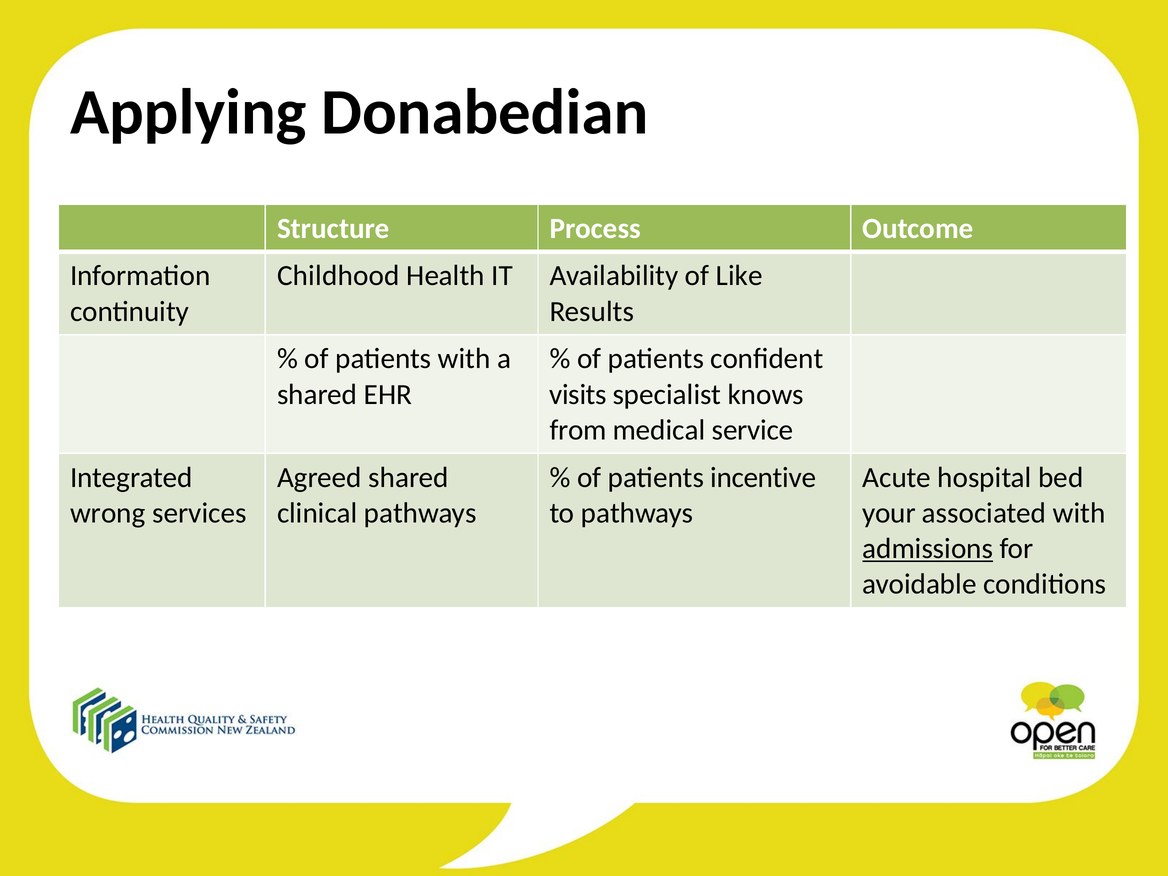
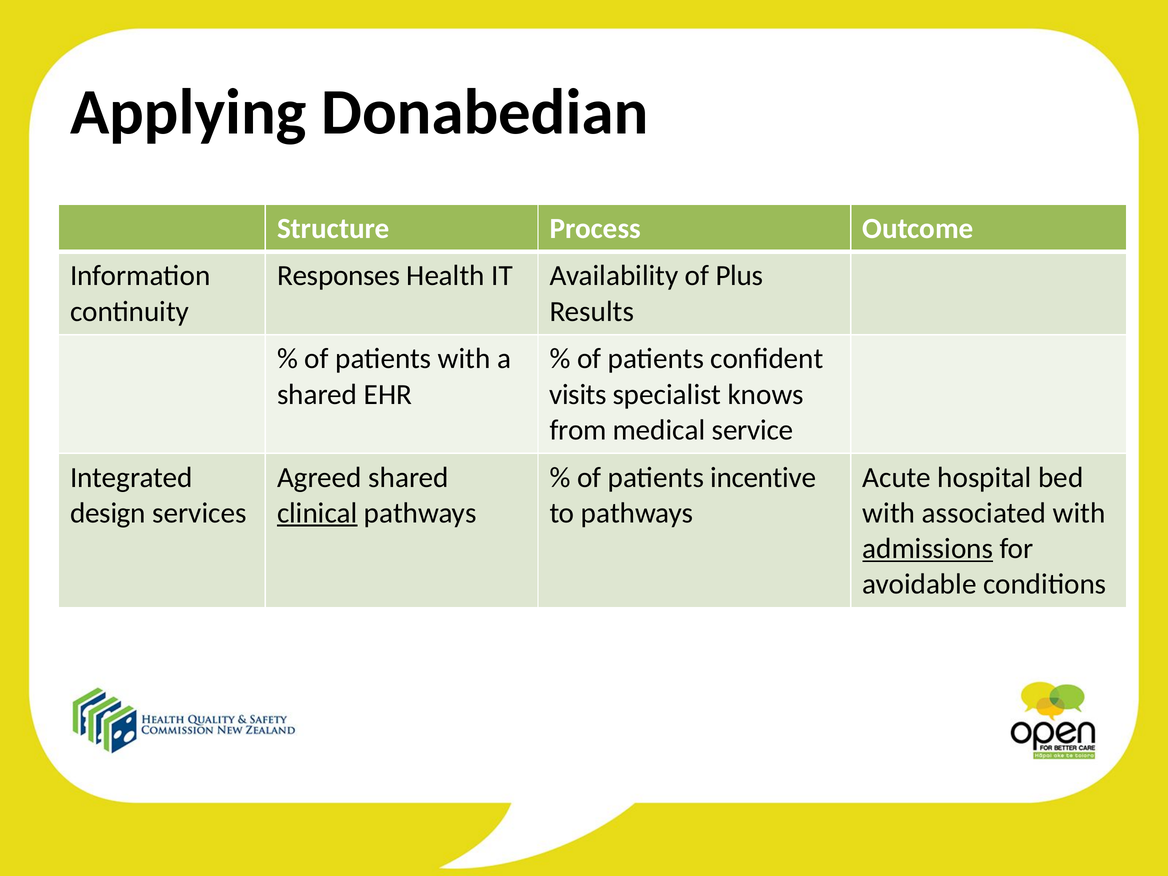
Childhood: Childhood -> Responses
Like: Like -> Plus
wrong: wrong -> design
clinical underline: none -> present
your at (889, 513): your -> with
